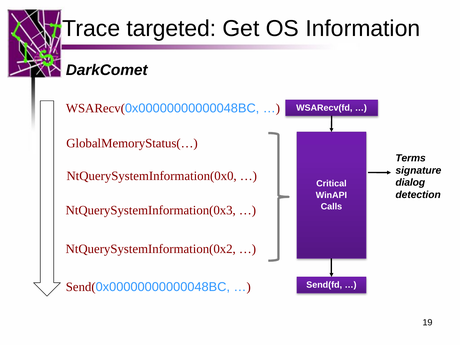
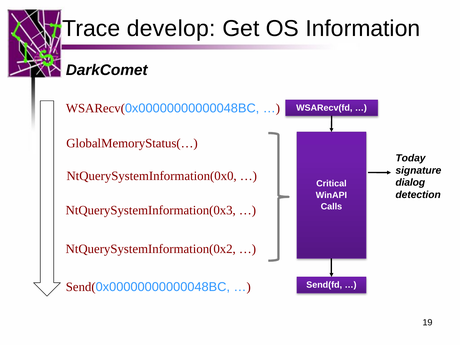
targeted: targeted -> develop
Terms: Terms -> Today
